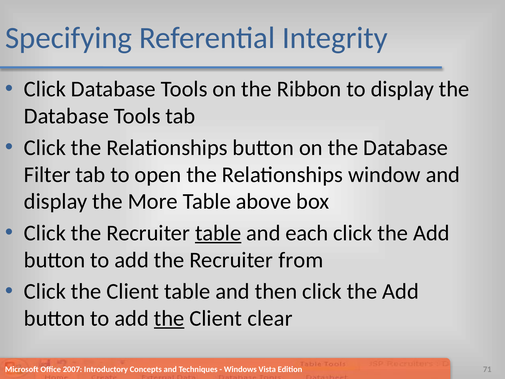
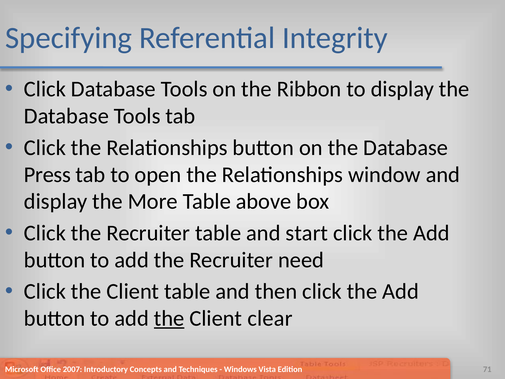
Filter: Filter -> Press
table at (218, 233) underline: present -> none
each: each -> start
from: from -> need
